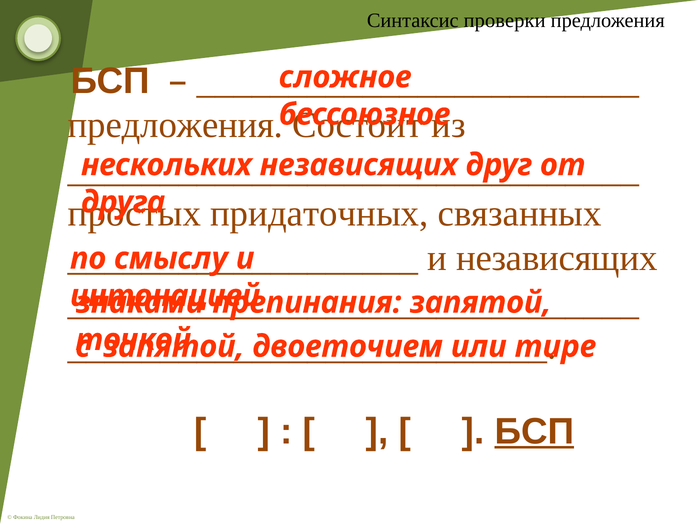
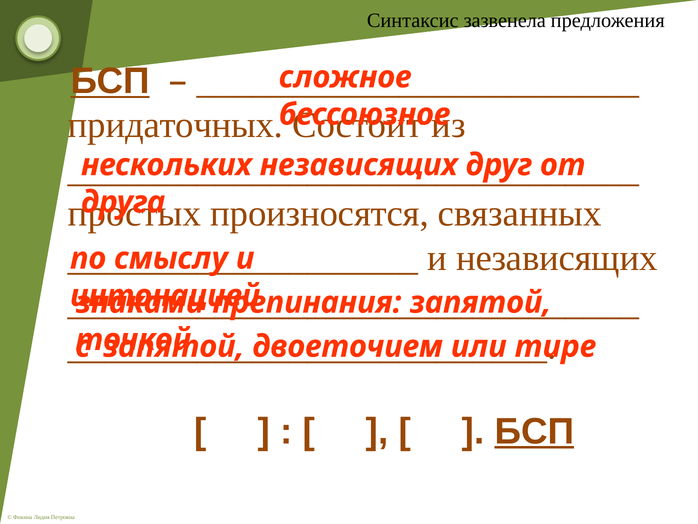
проверки: проверки -> зазвенела
БСП at (110, 81) underline: none -> present
предложения at (176, 125): предложения -> придаточных
придаточных: придаточных -> произносятся
